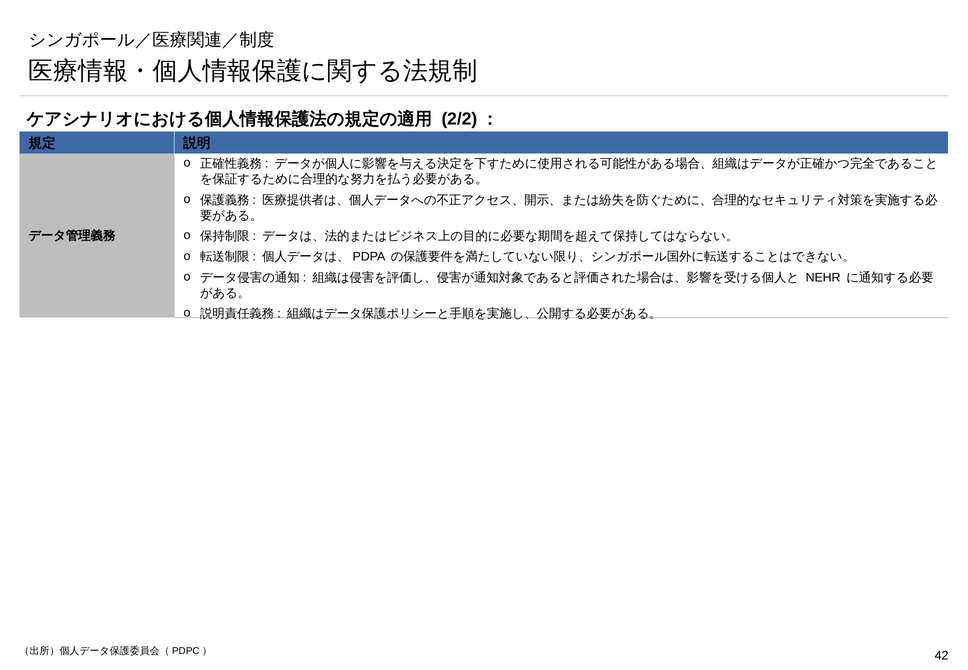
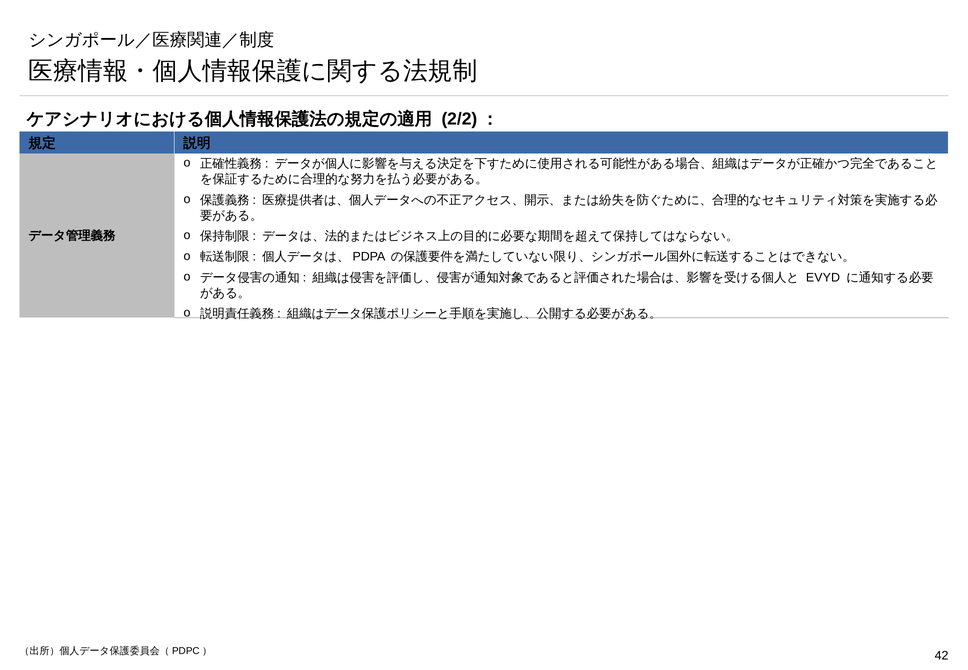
NEHR: NEHR -> EVYD
